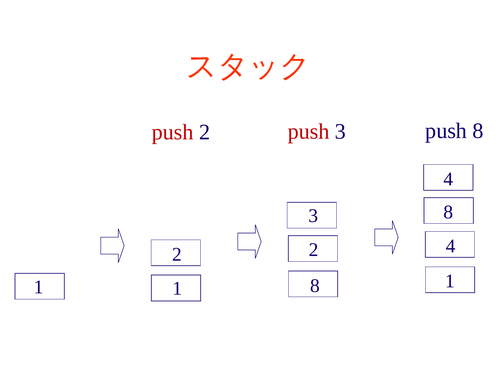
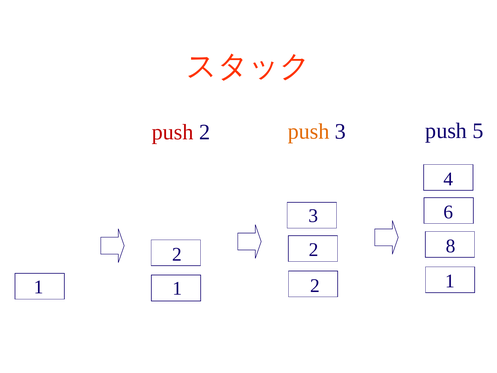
push at (309, 131) colour: red -> orange
push 8: 8 -> 5
3 8: 8 -> 6
2 4: 4 -> 8
1 1 8: 8 -> 2
